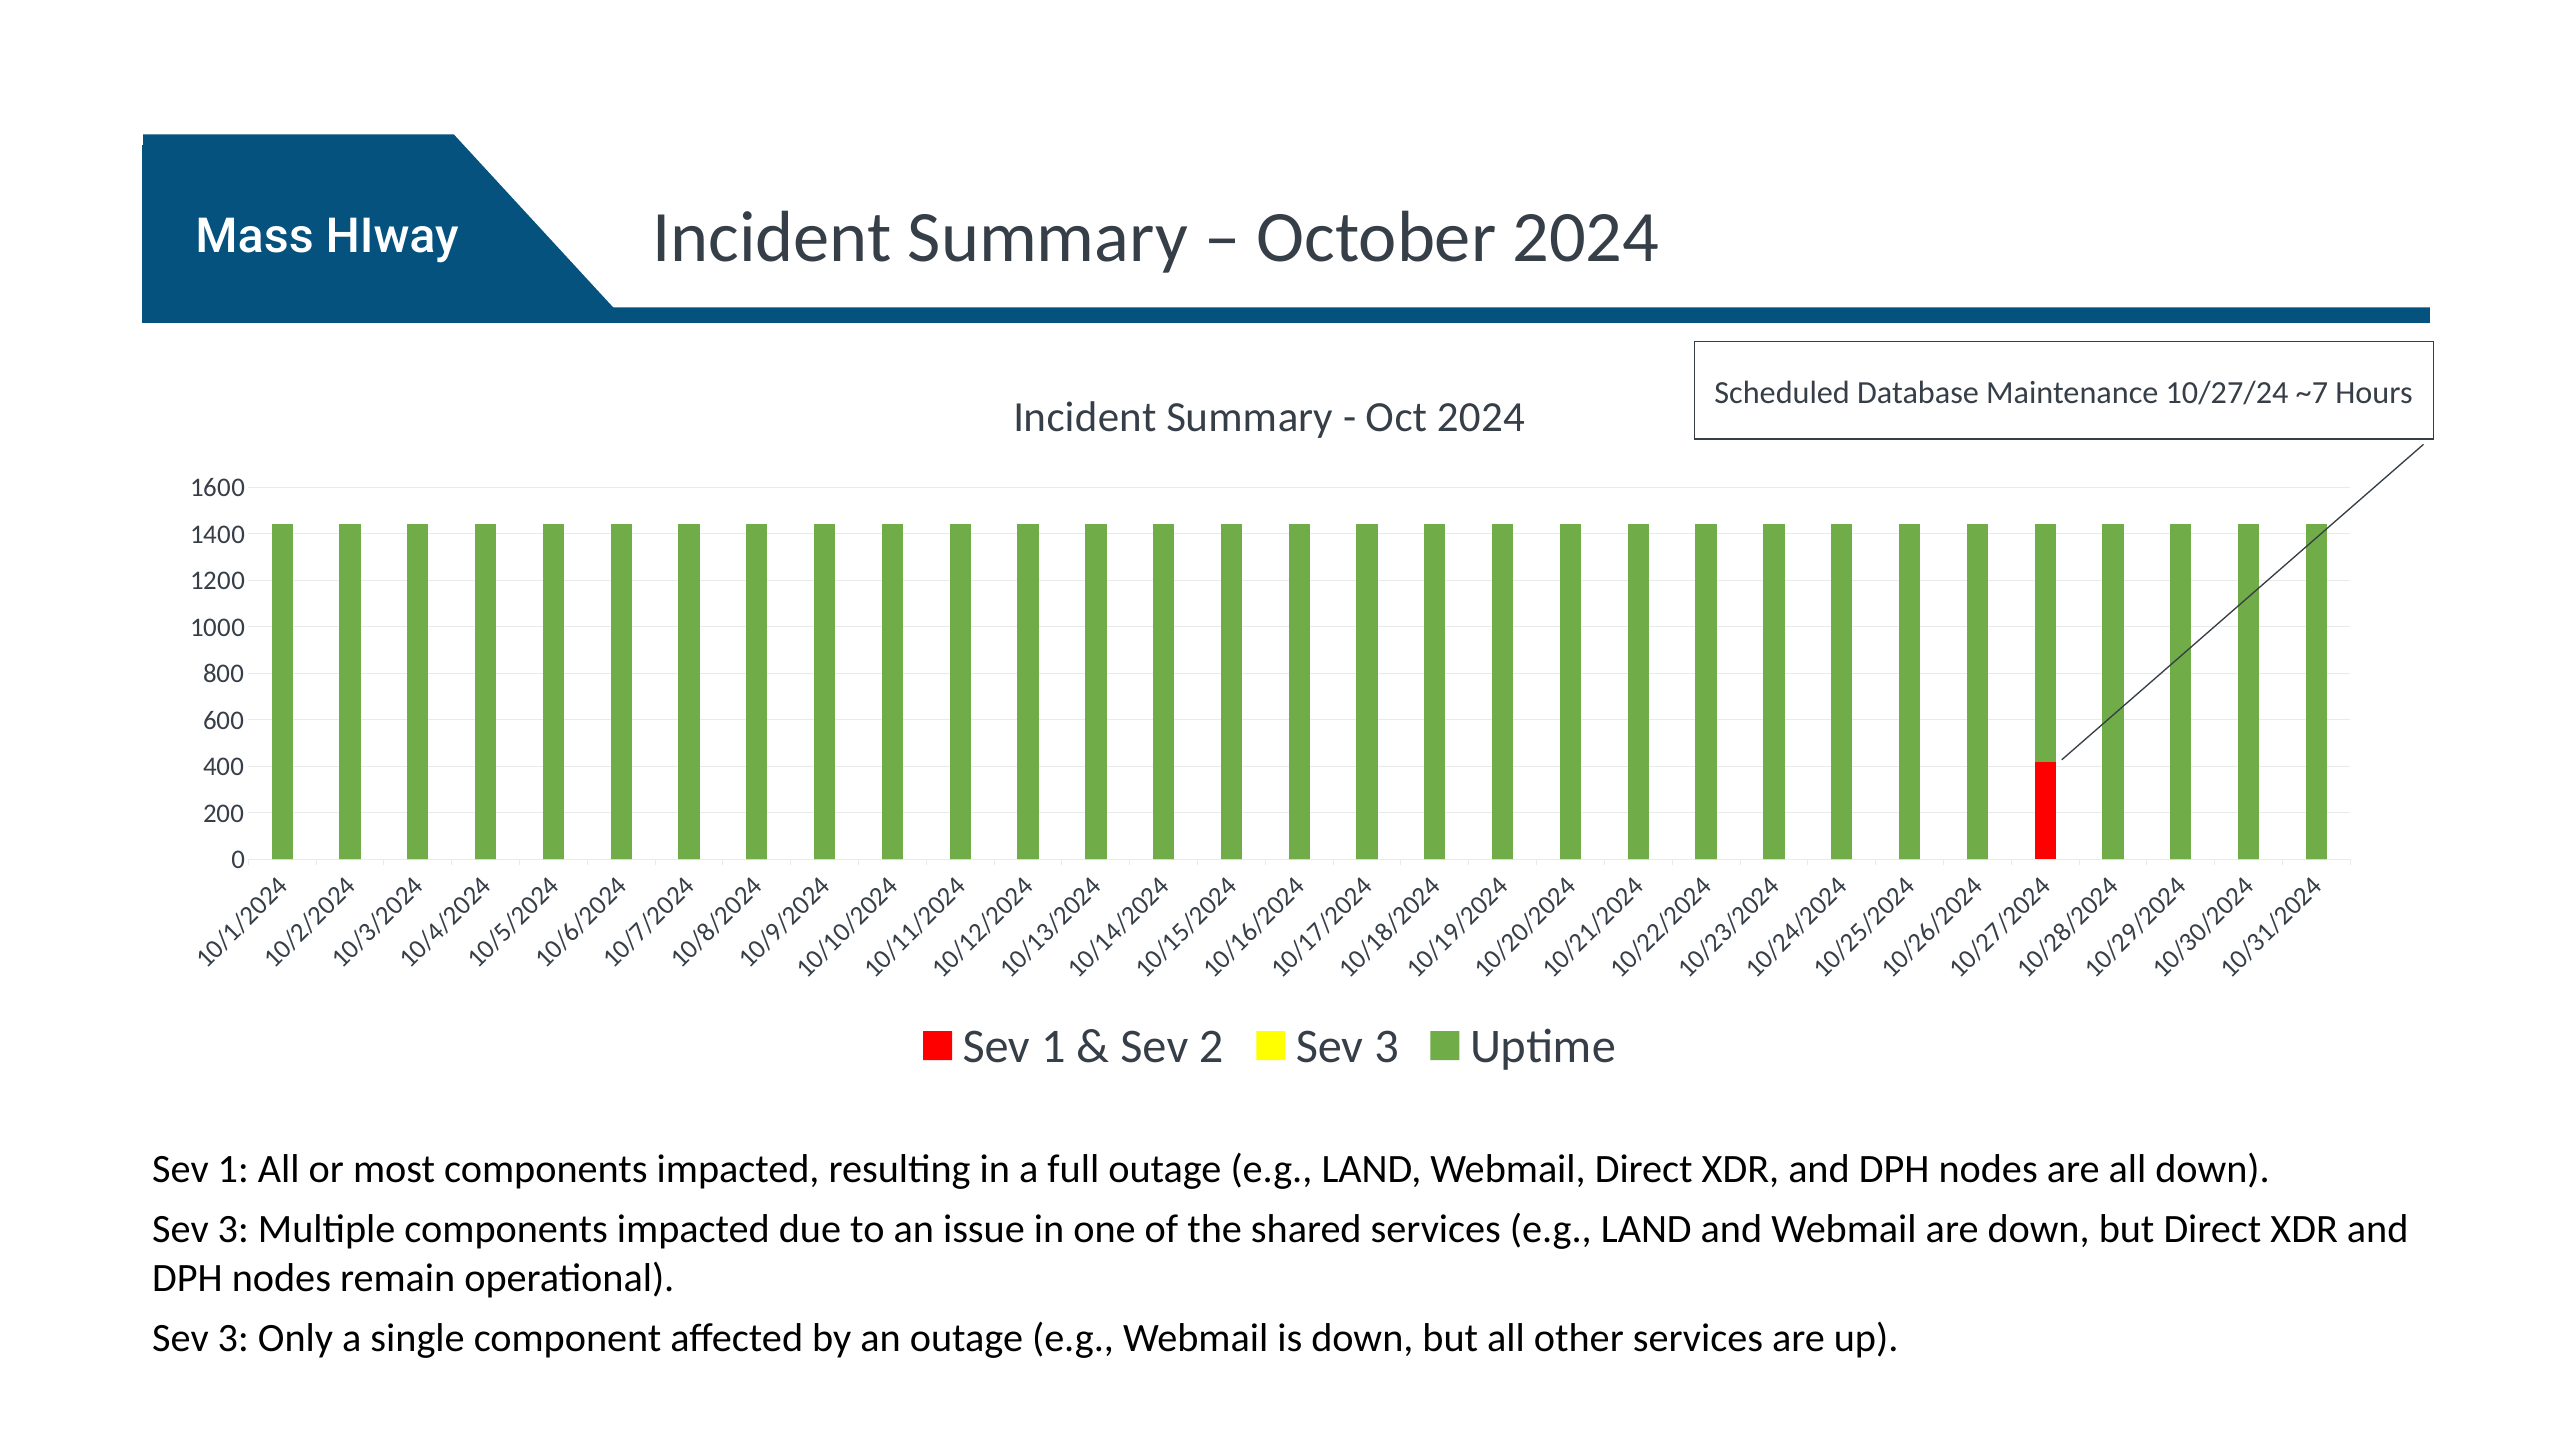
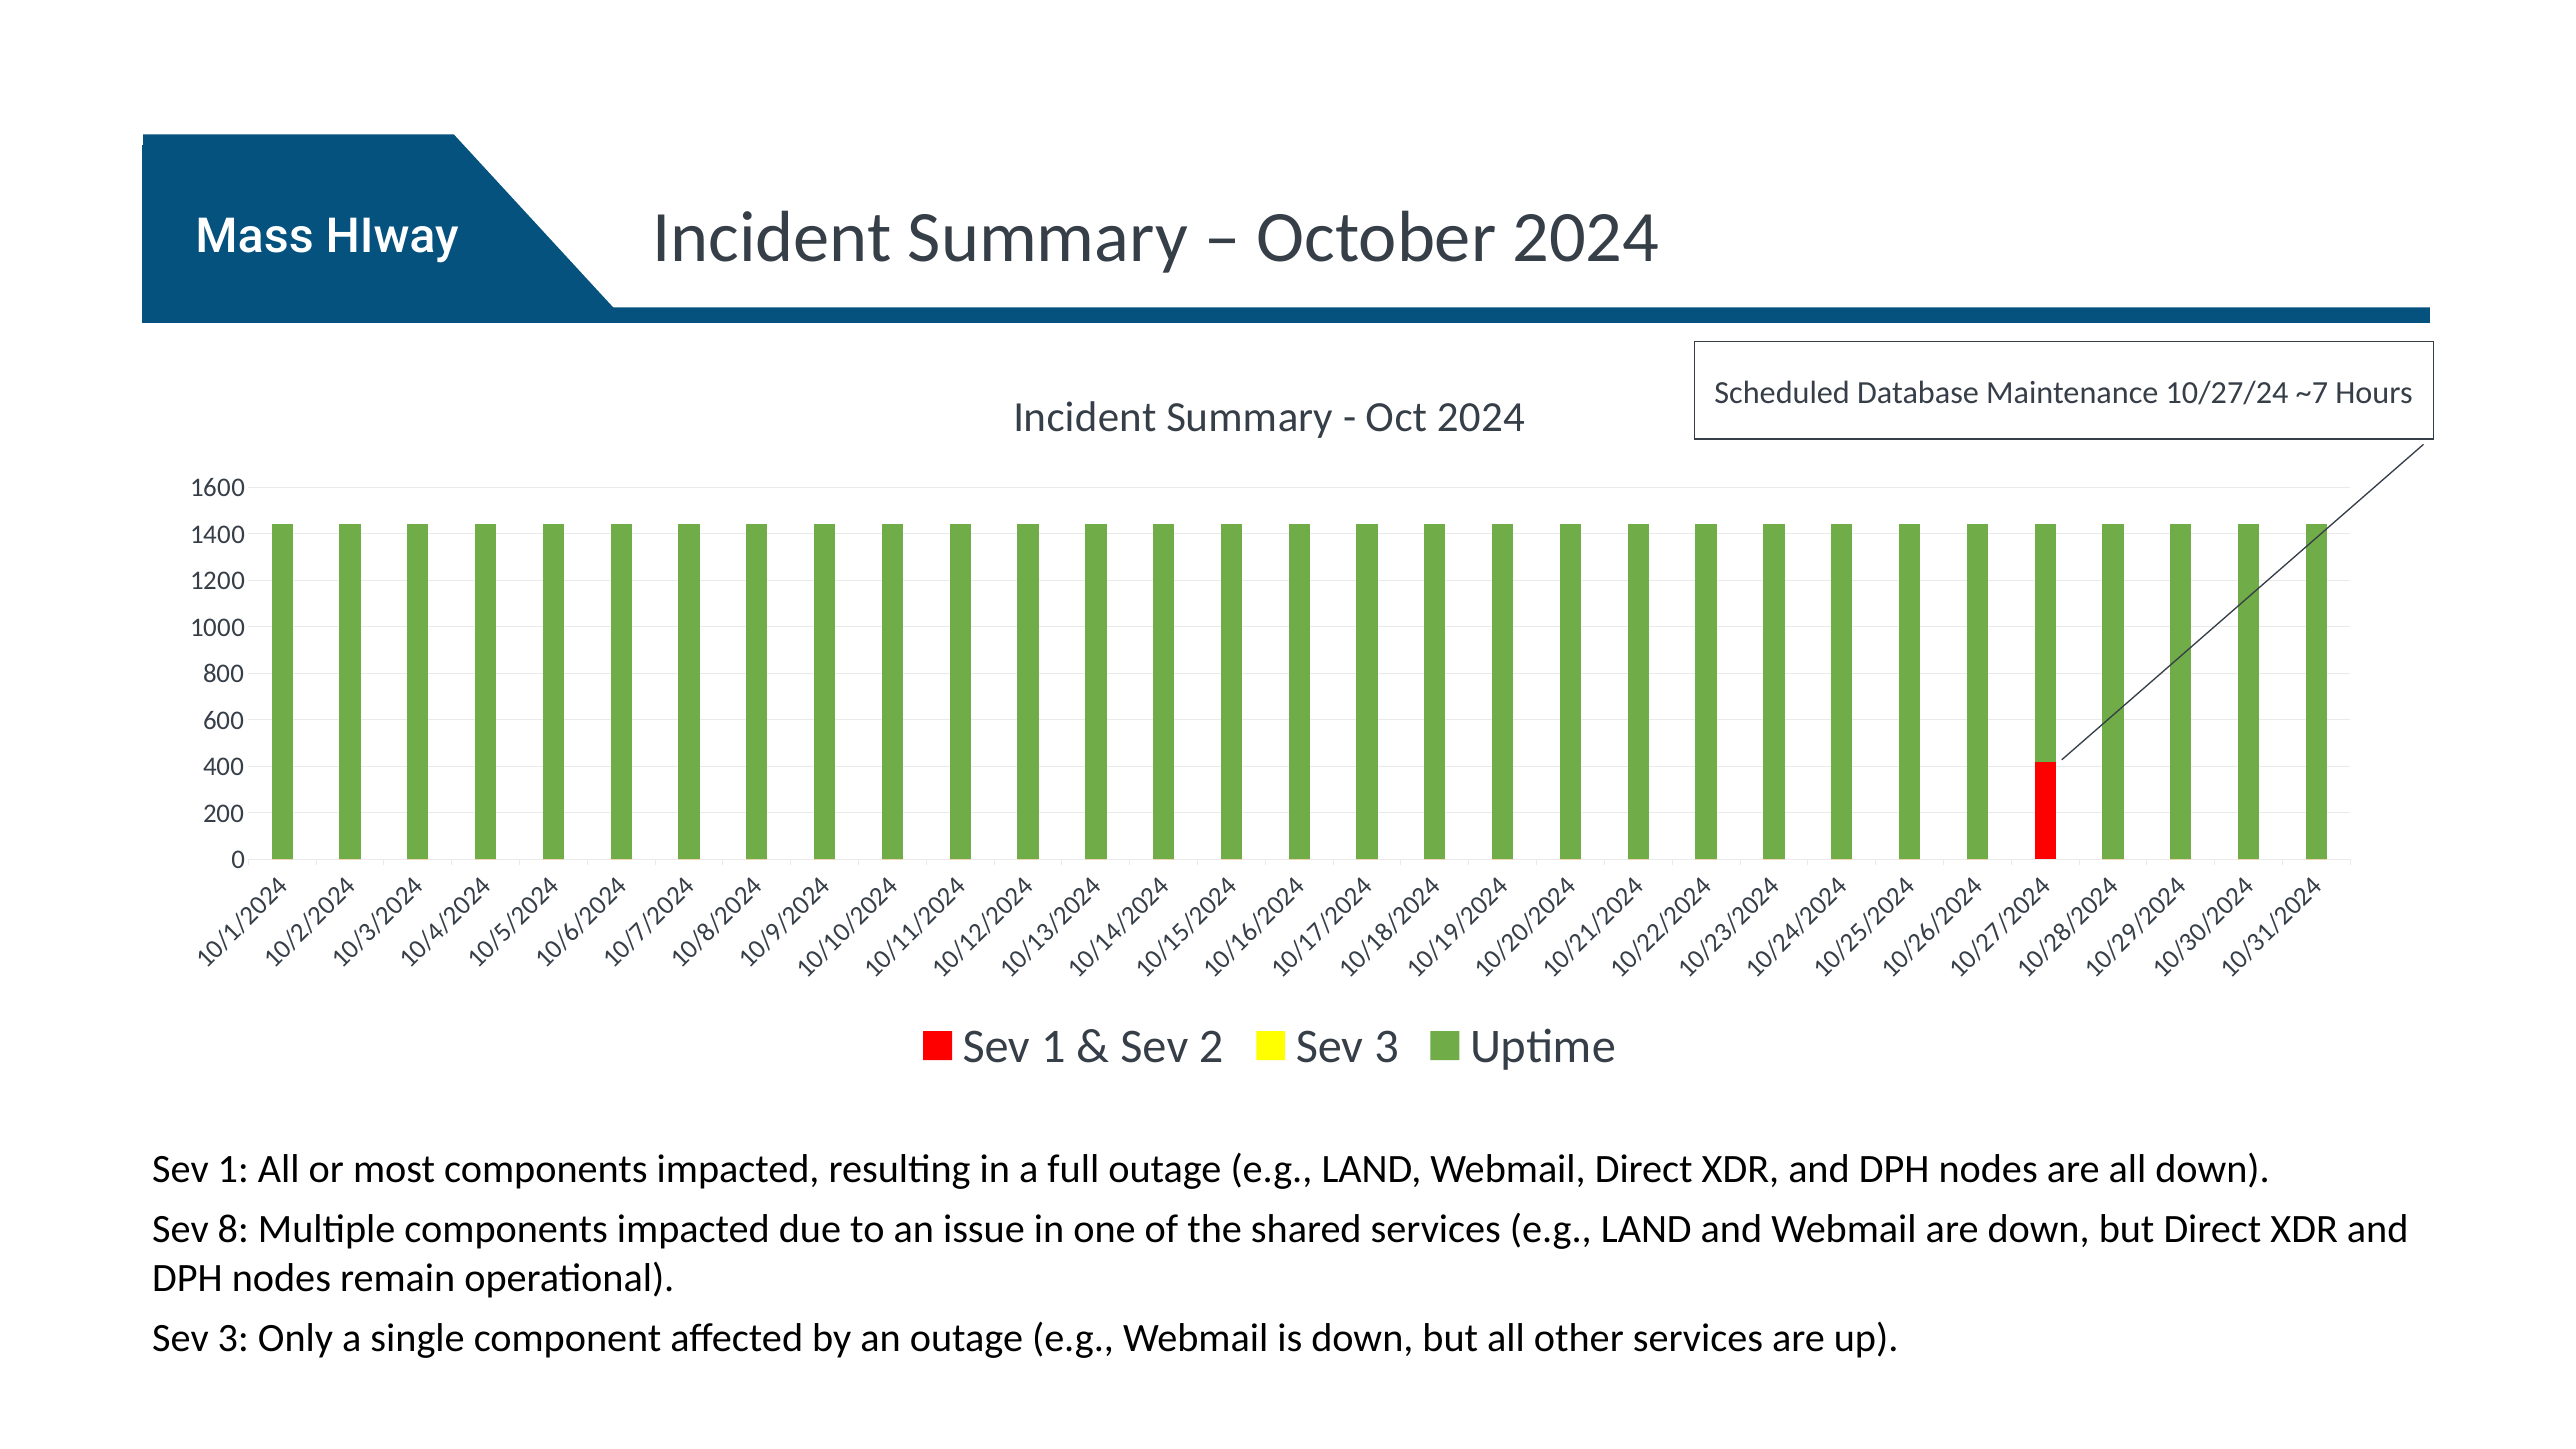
3 at (233, 1230): 3 -> 8
